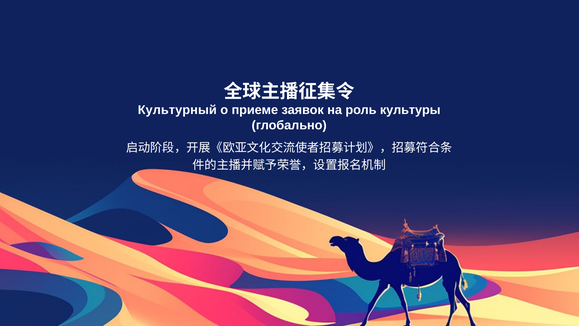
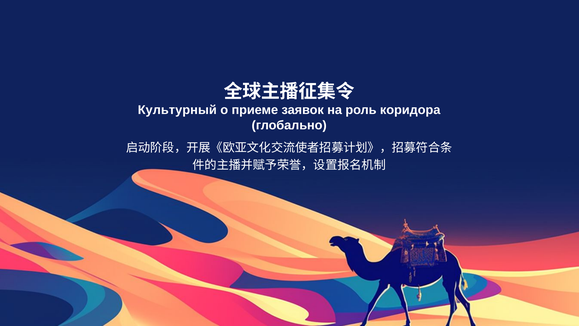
культуры: культуры -> коридора
